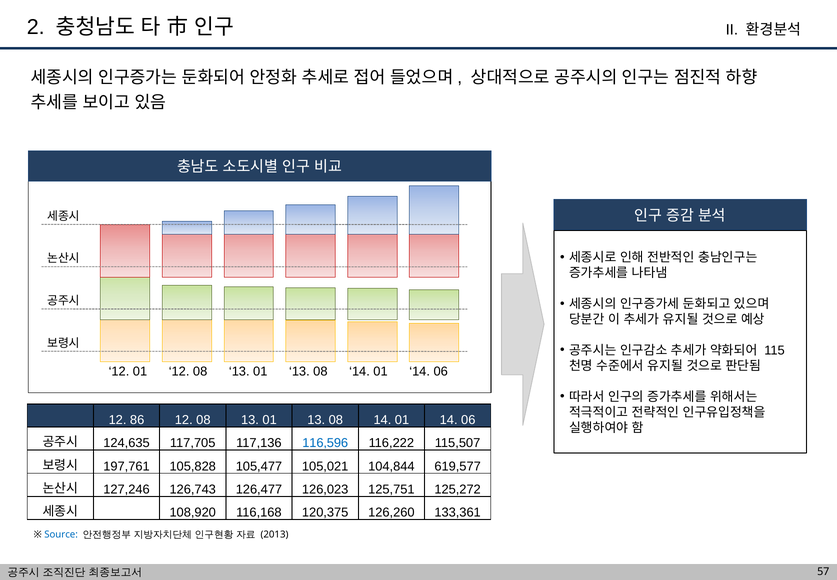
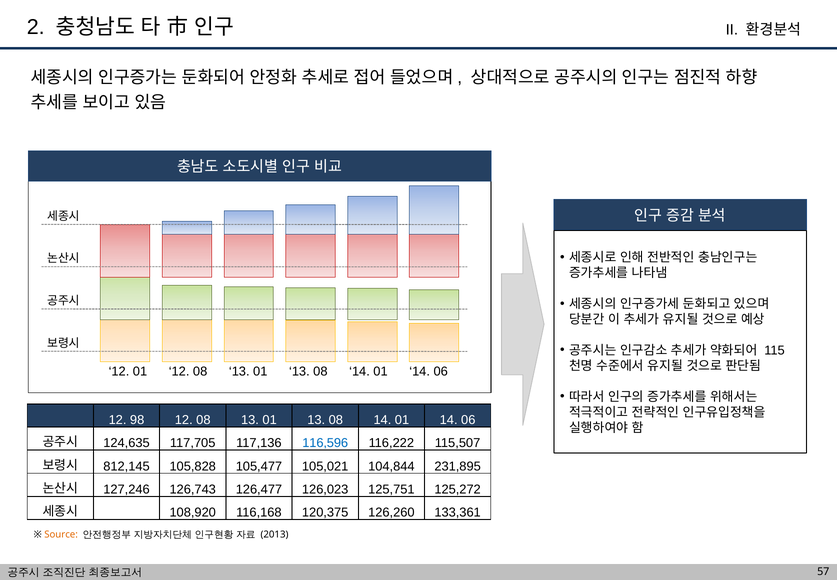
86: 86 -> 98
197,761: 197,761 -> 812,145
619,577: 619,577 -> 231,895
Source colour: blue -> orange
